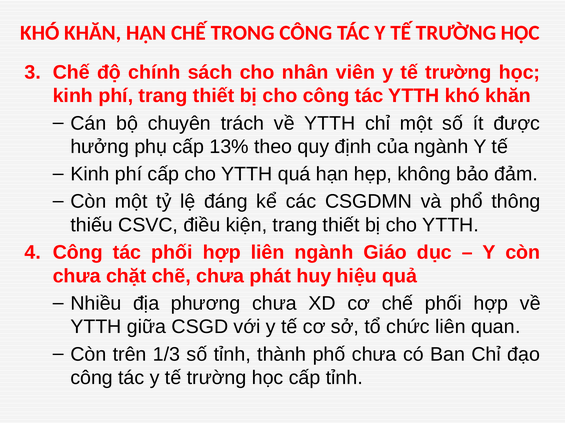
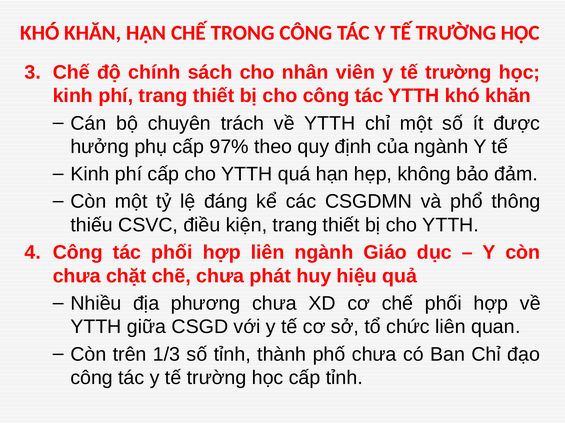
13%: 13% -> 97%
